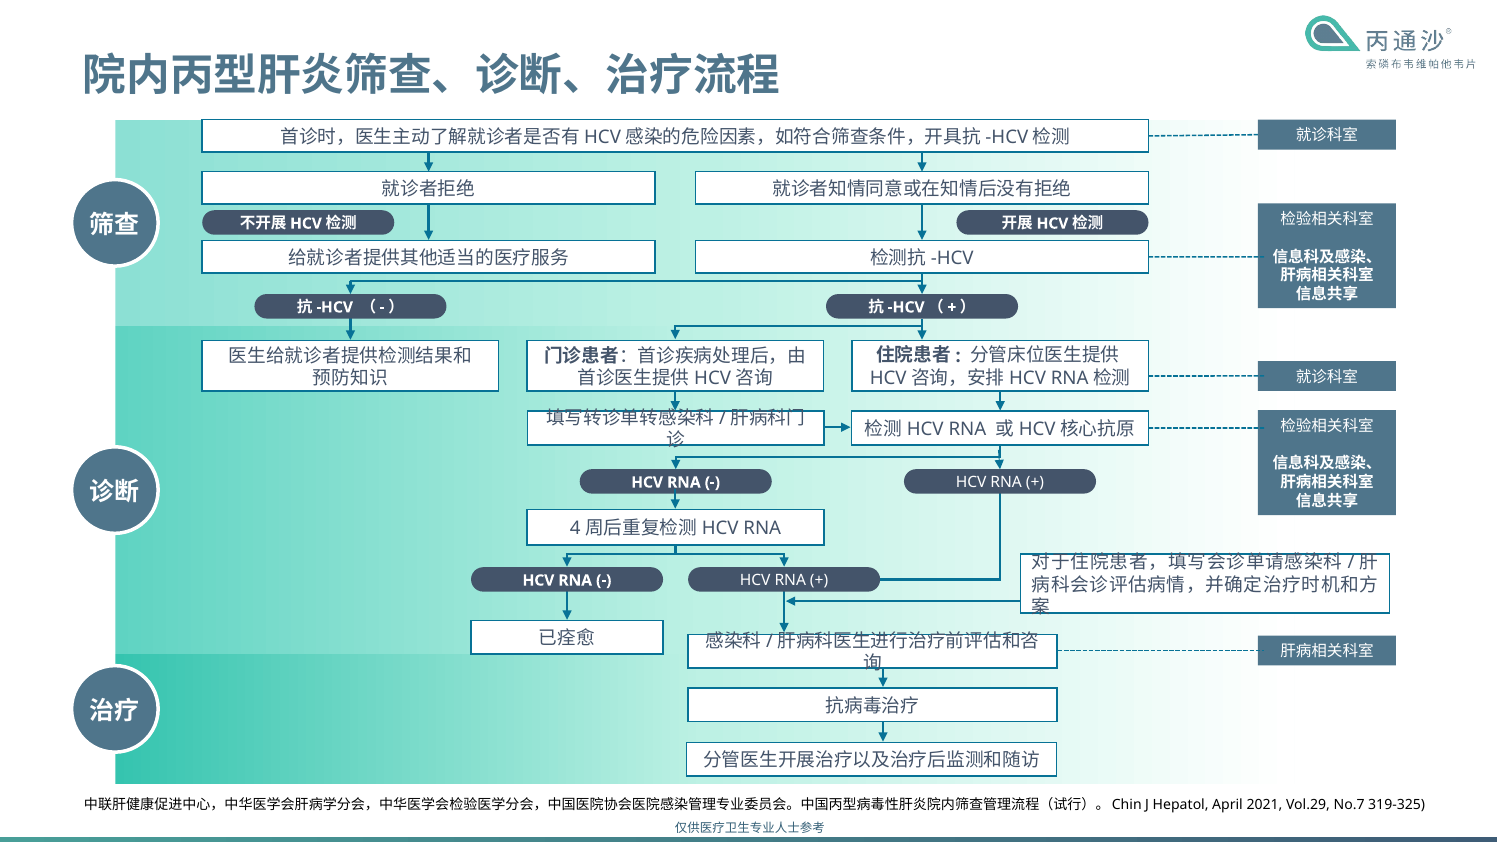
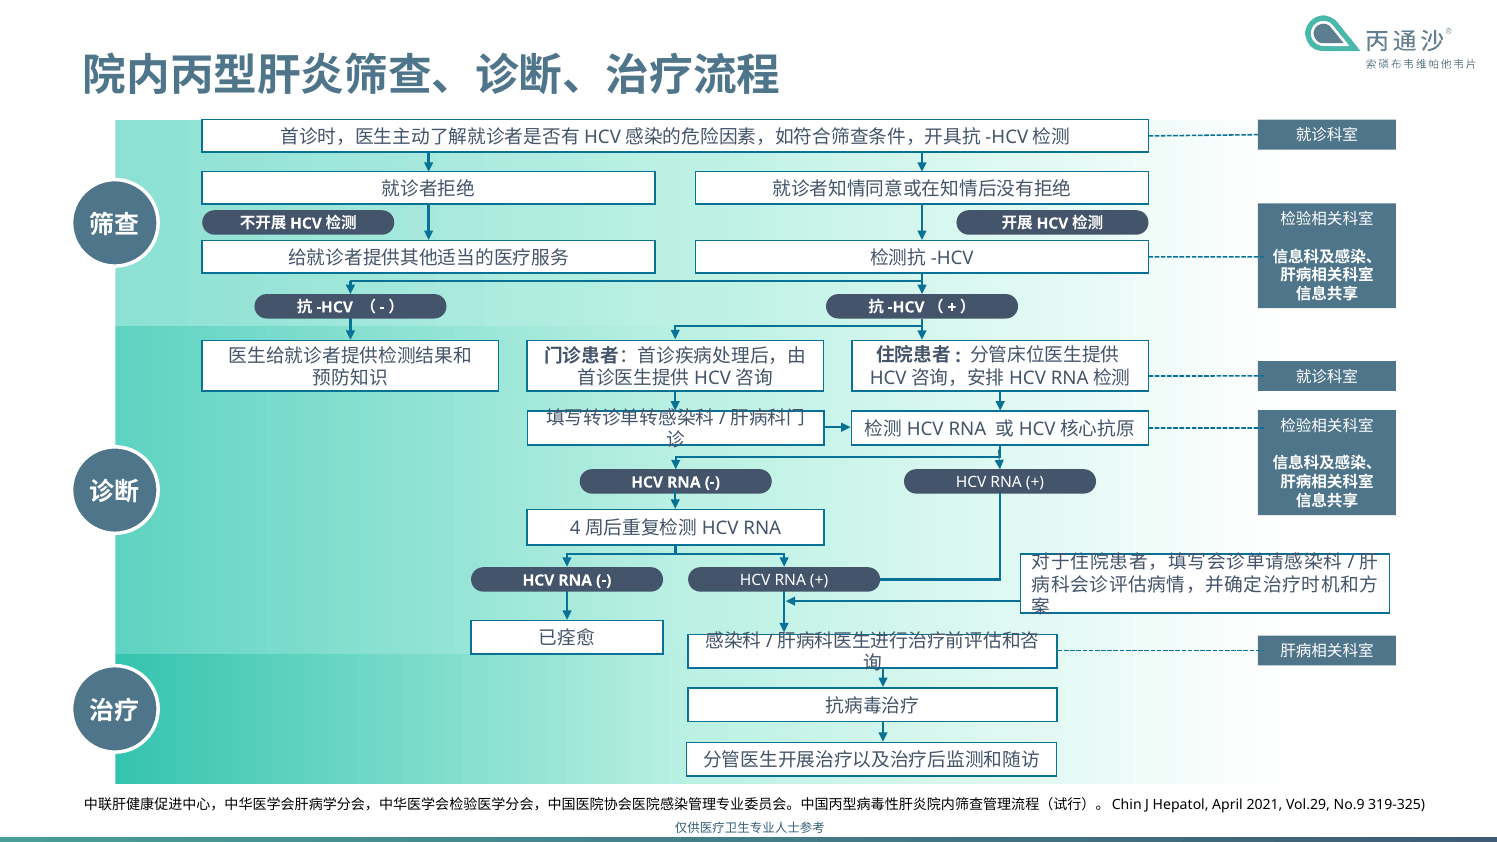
No.7: No.7 -> No.9
